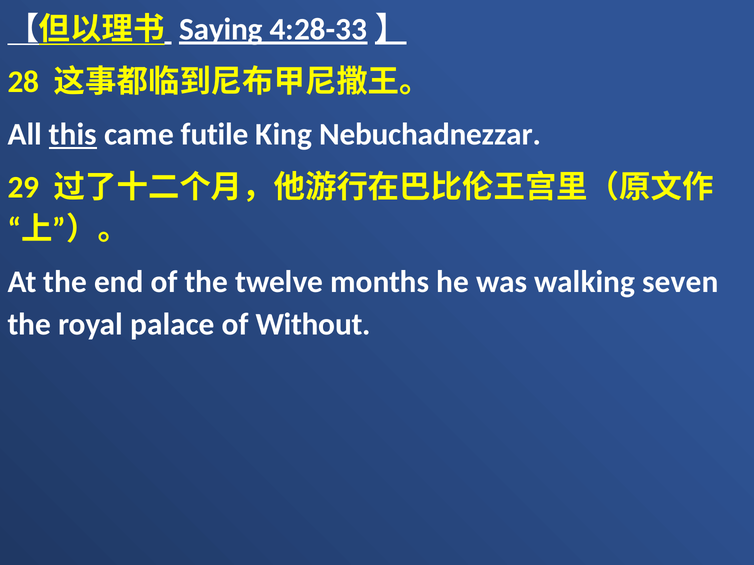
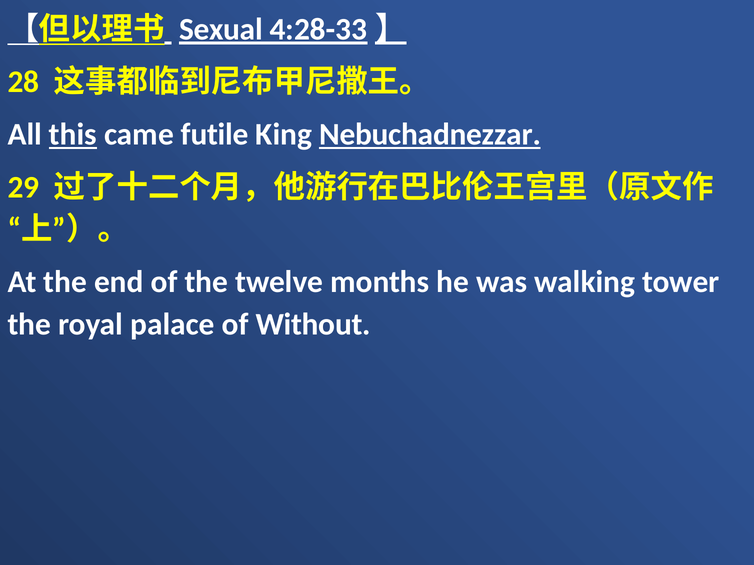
Saying: Saying -> Sexual
Nebuchadnezzar underline: none -> present
seven: seven -> tower
